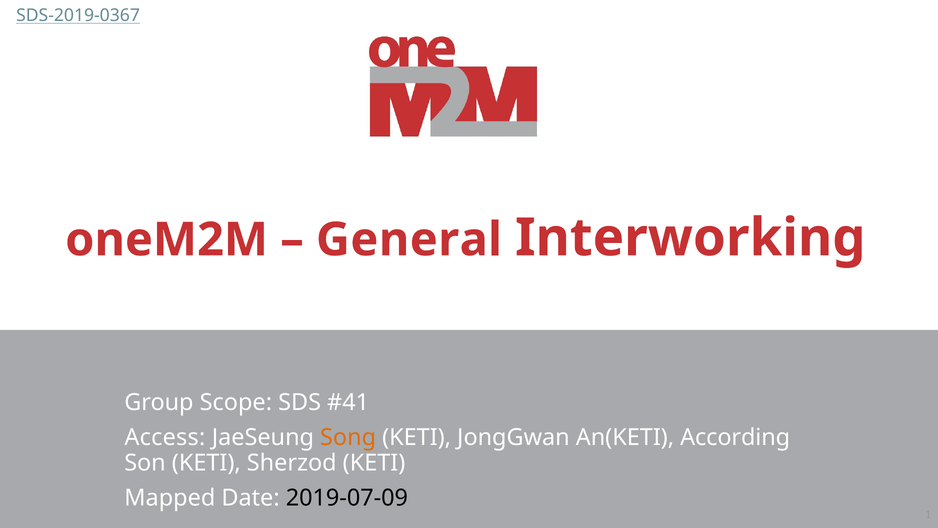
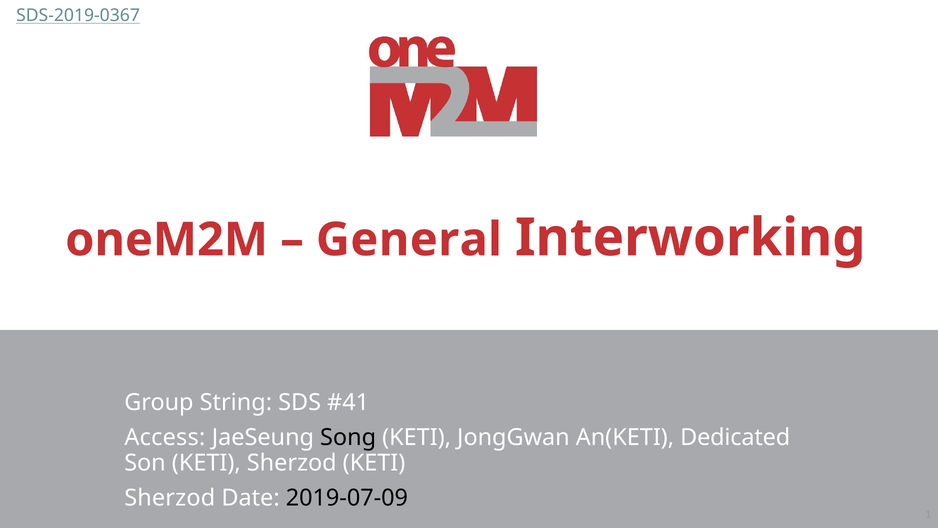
Scope: Scope -> String
Song colour: orange -> black
According: According -> Dedicated
Mapped at (170, 498): Mapped -> Sherzod
